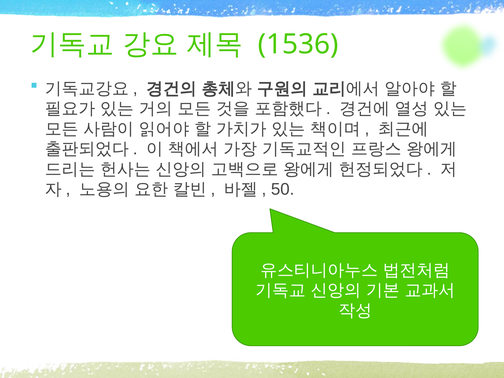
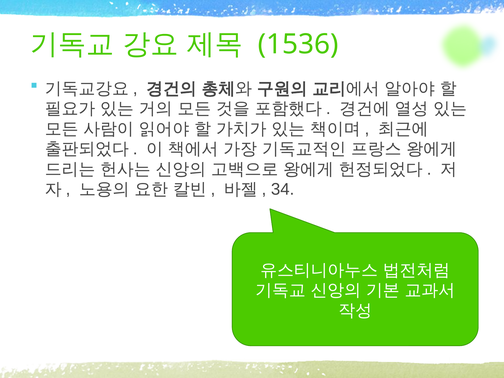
50: 50 -> 34
